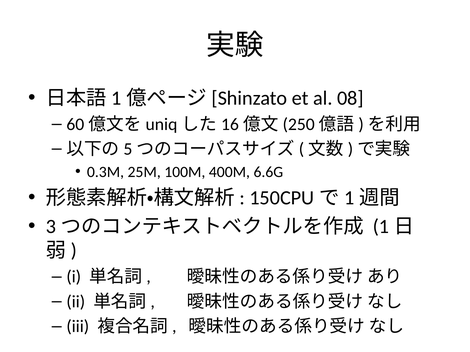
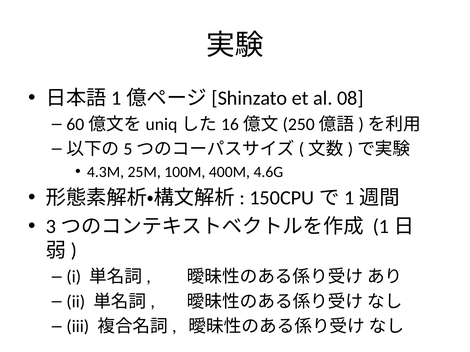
0.3M: 0.3M -> 4.3M
6.6G: 6.6G -> 4.6G
